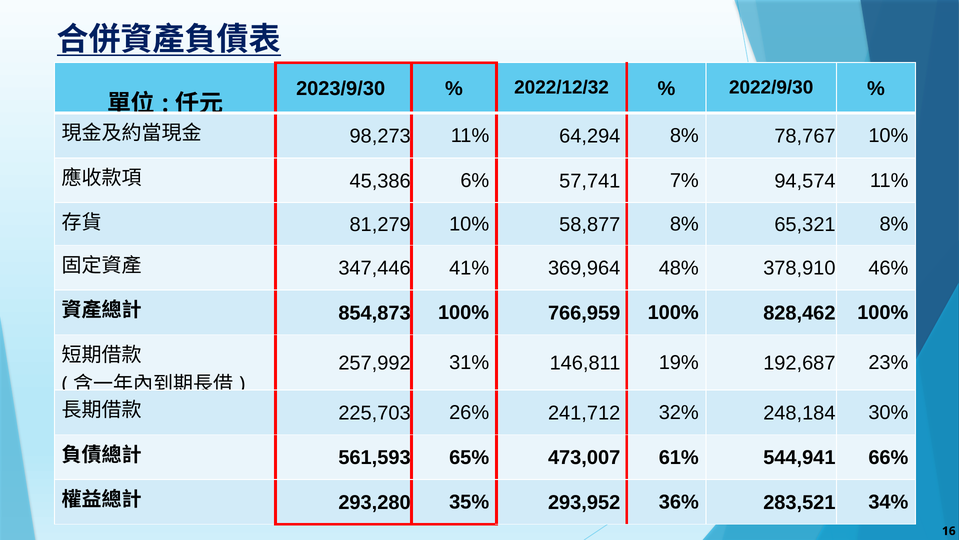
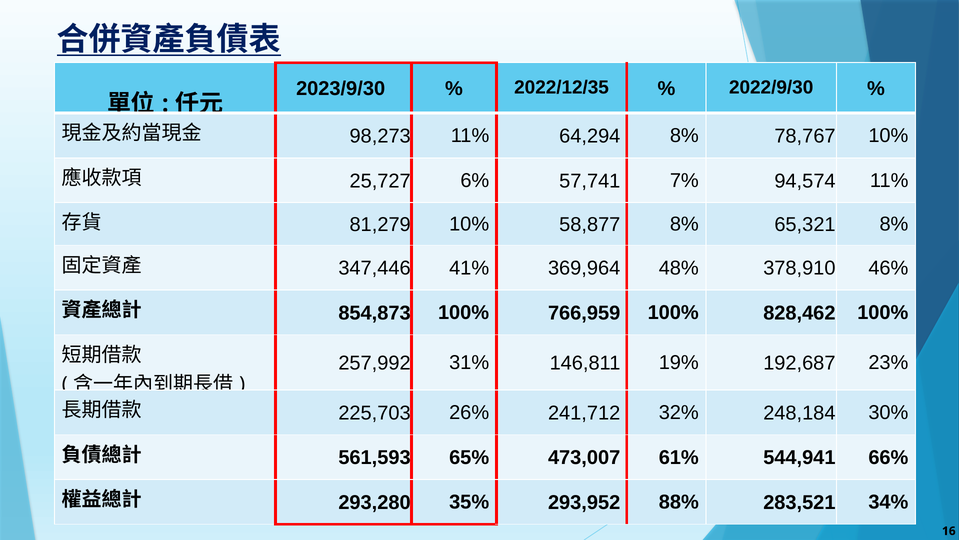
2022/12/32: 2022/12/32 -> 2022/12/35
45,386: 45,386 -> 25,727
36%: 36% -> 88%
